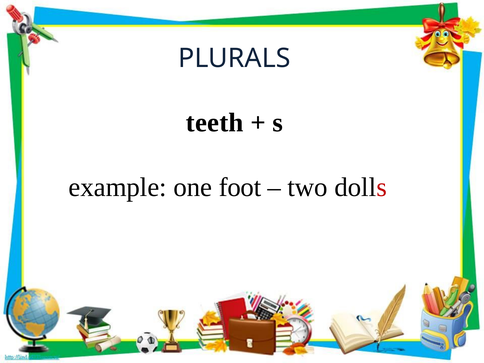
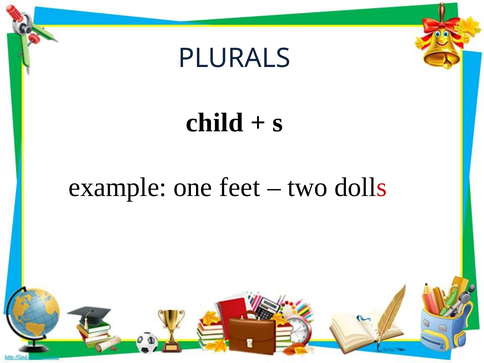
teeth: teeth -> child
foot: foot -> feet
